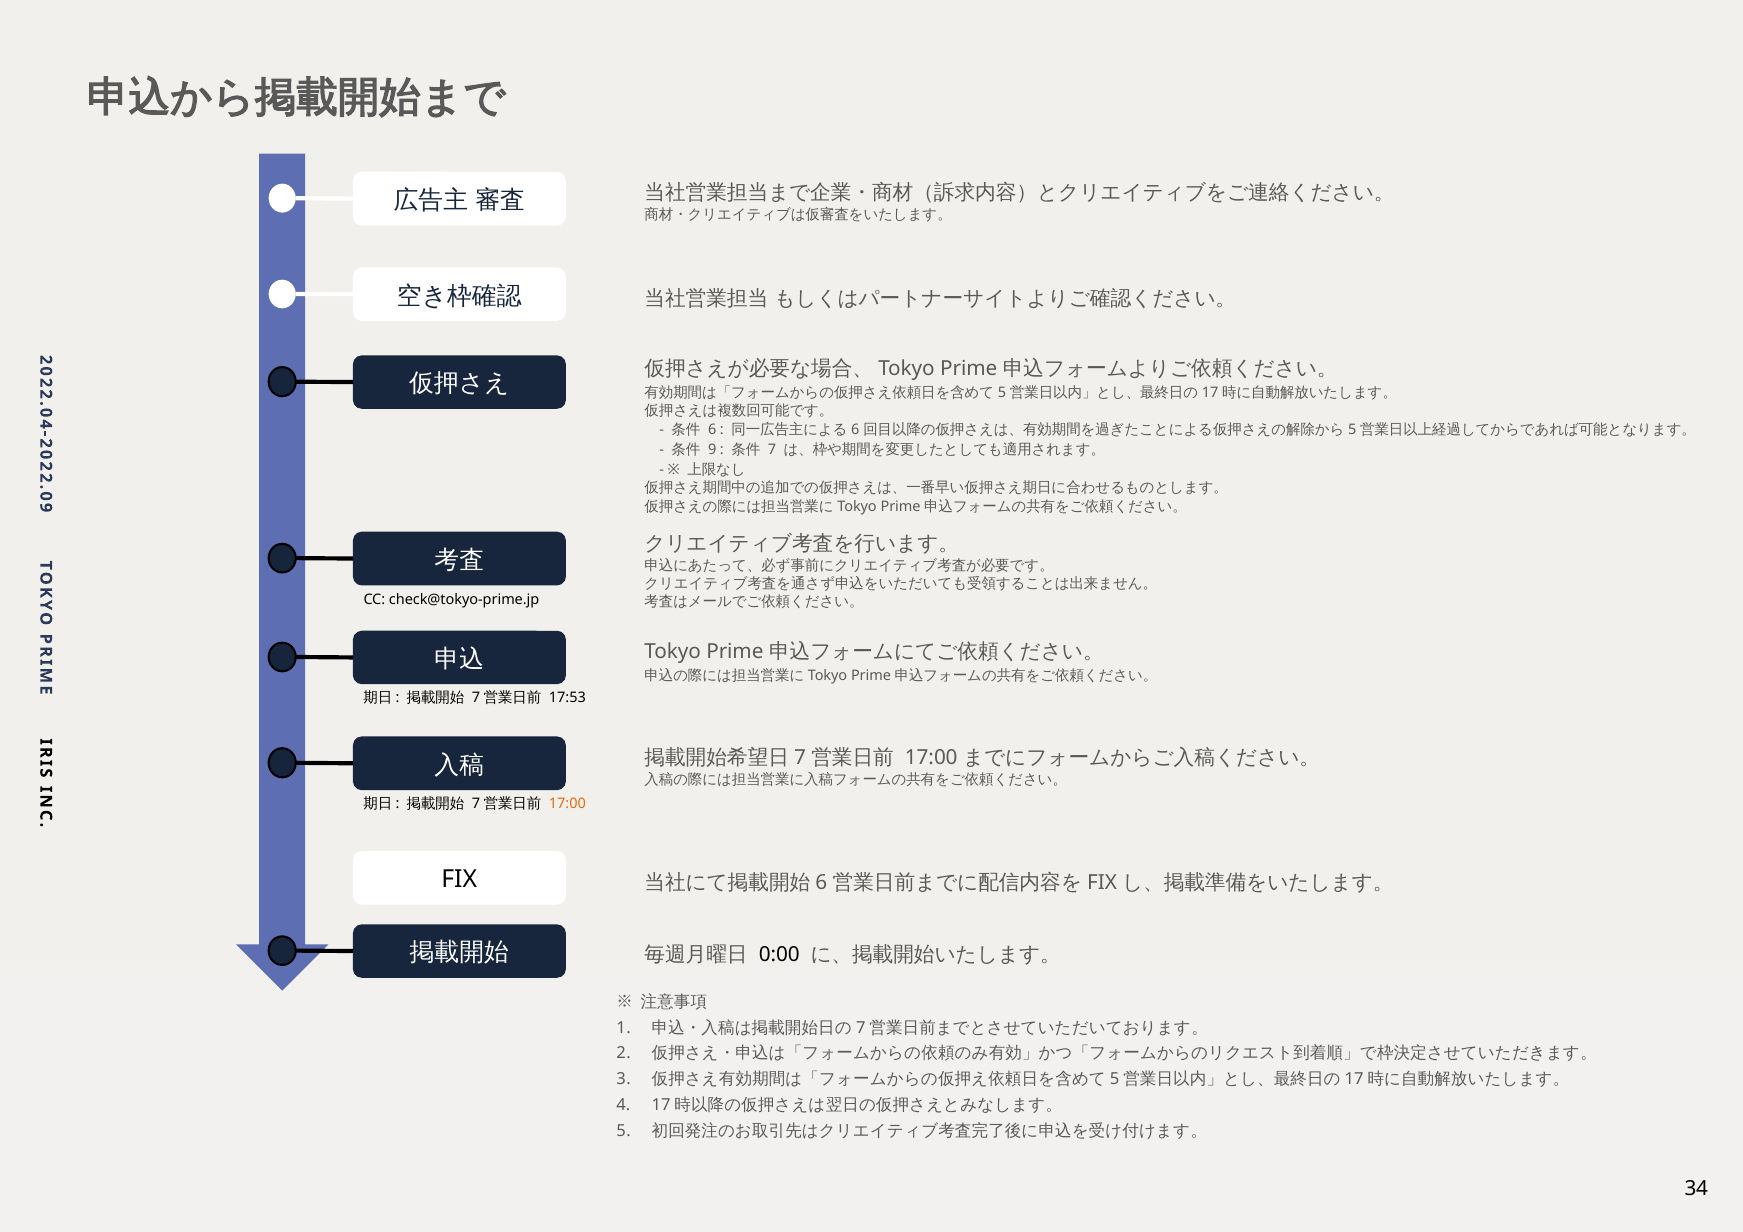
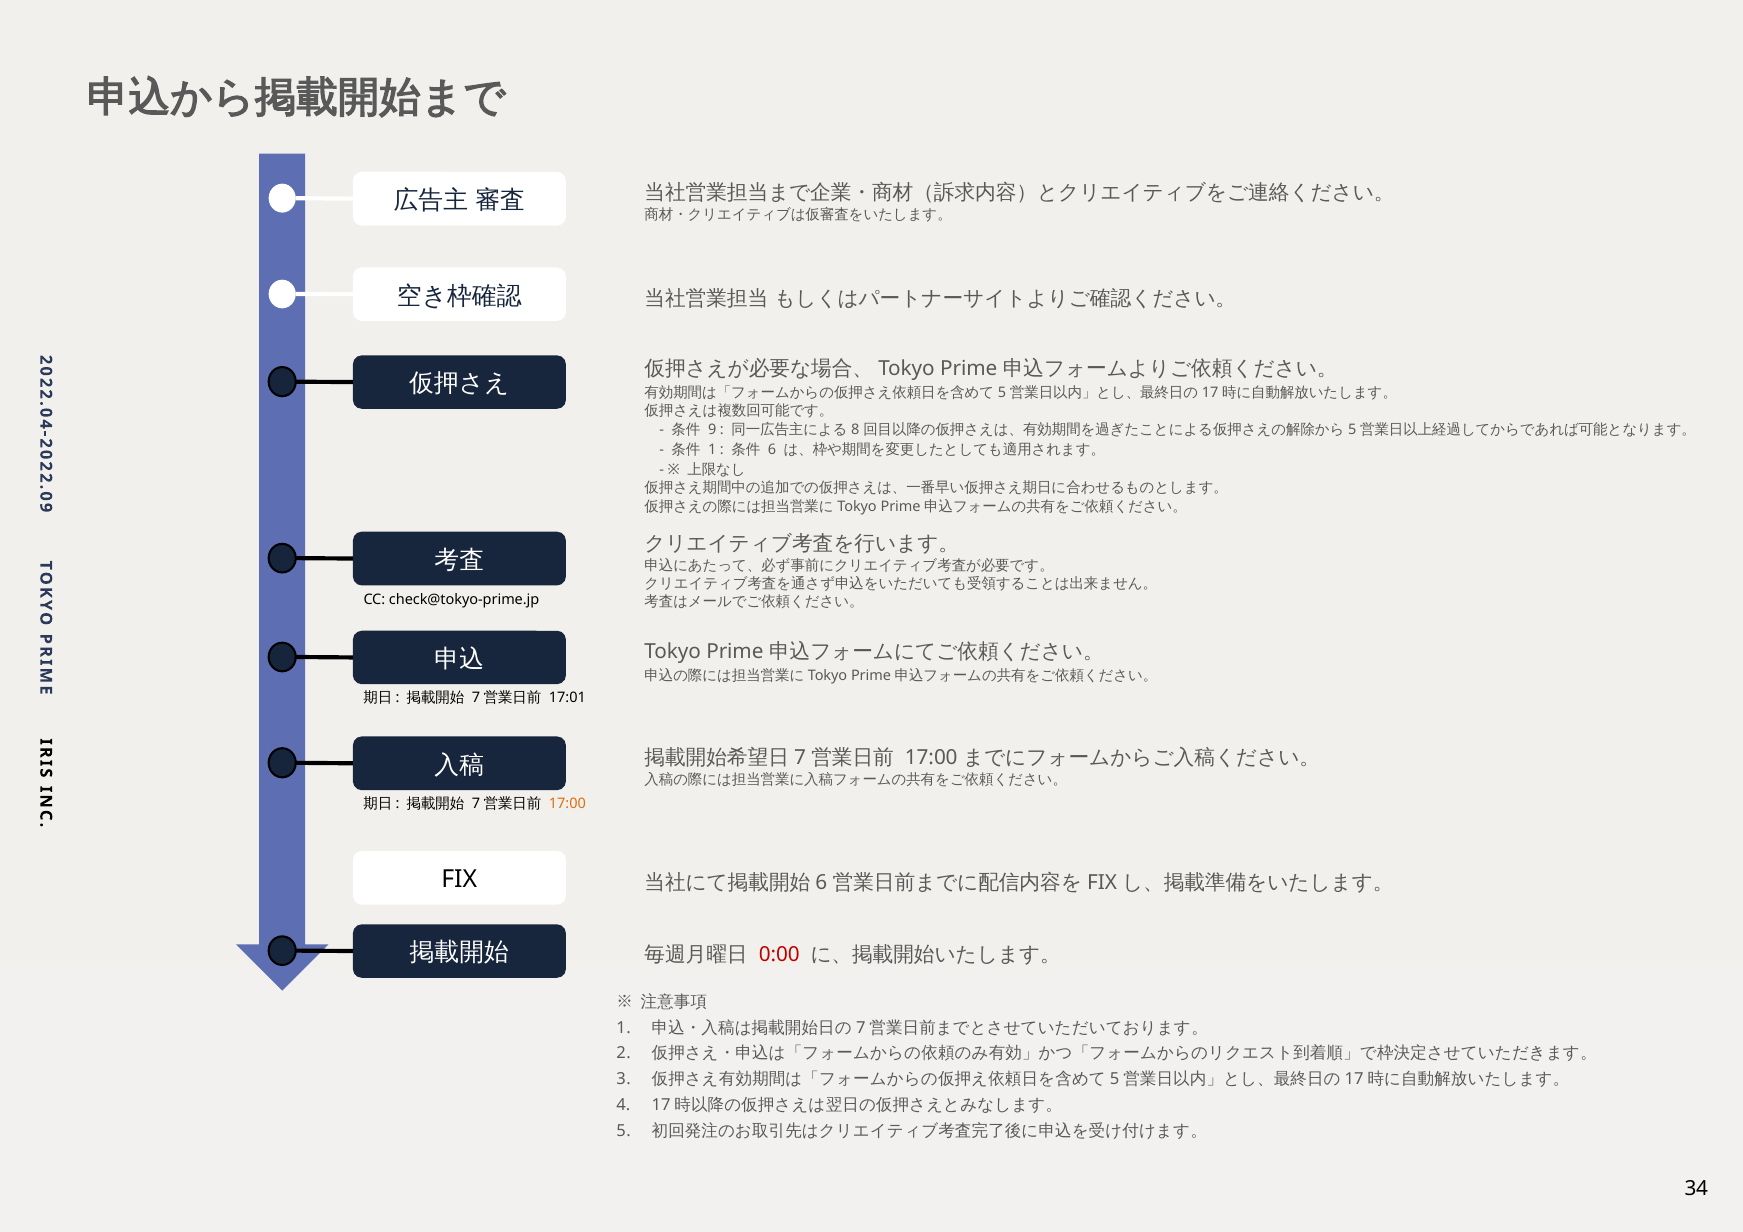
6 at (712, 430): 6 -> 9
6 at (855, 430): 6 -> 8
9 at (712, 450): 9 -> 1
7: 7 -> 6
17:53: 17:53 -> 17:01
0:00 colour: black -> red
